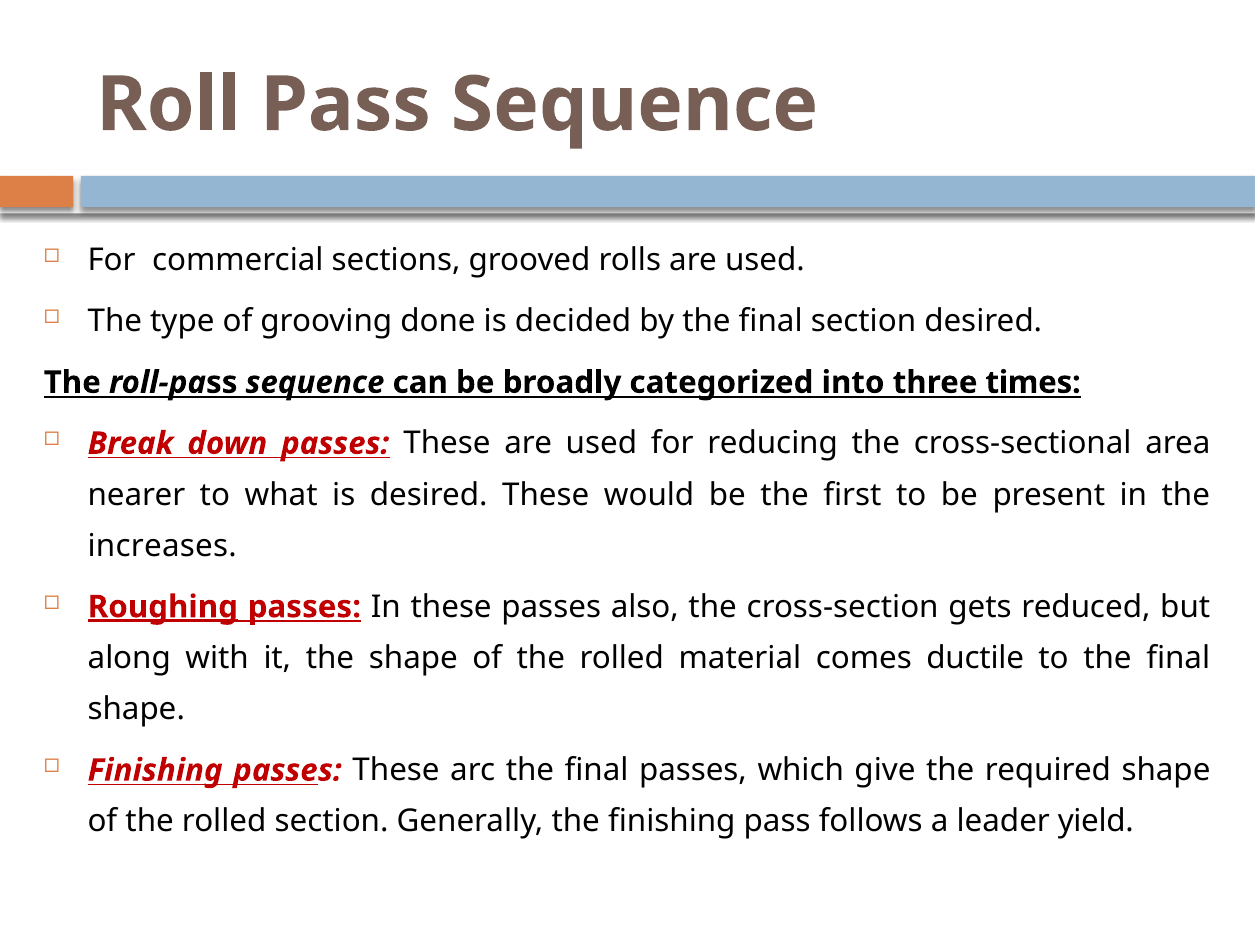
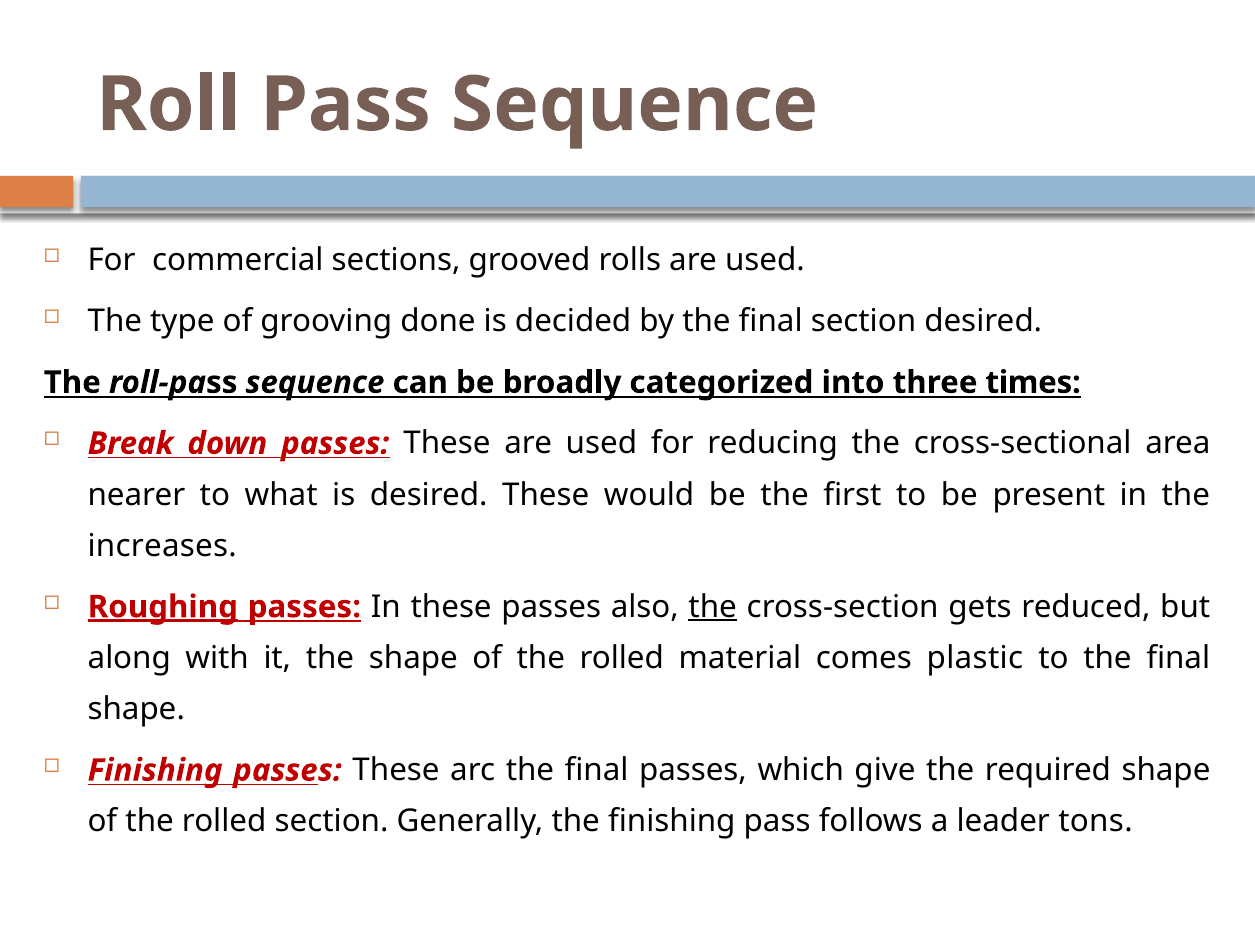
the at (713, 606) underline: none -> present
ductile: ductile -> plastic
yield: yield -> tons
